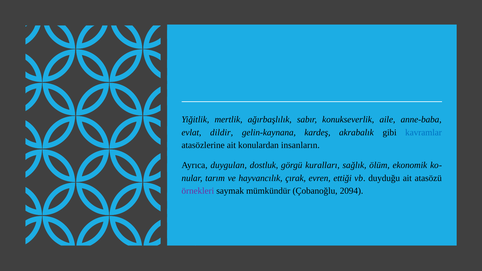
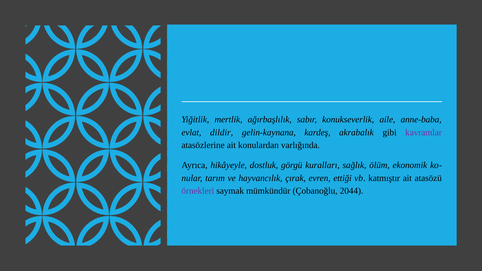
kavramlar colour: blue -> purple
insanların: insanların -> varlığında
duygulan: duygulan -> hikâyeyle
duyduğu: duyduğu -> katmıştır
2094: 2094 -> 2044
